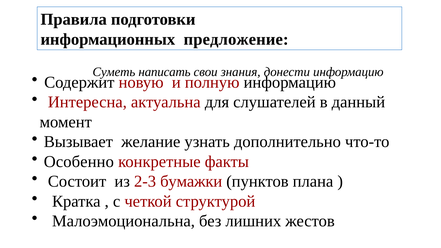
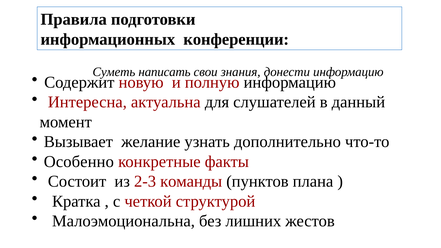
предложение: предложение -> конференции
бумажки: бумажки -> команды
